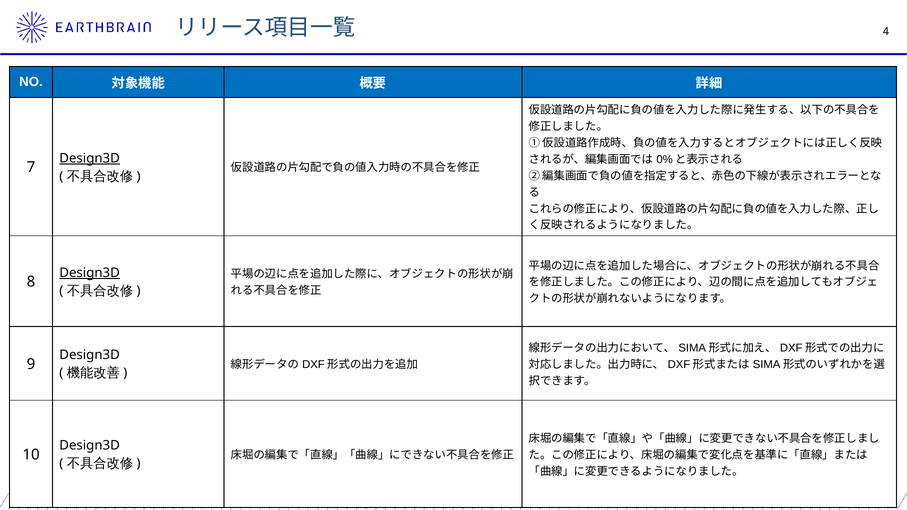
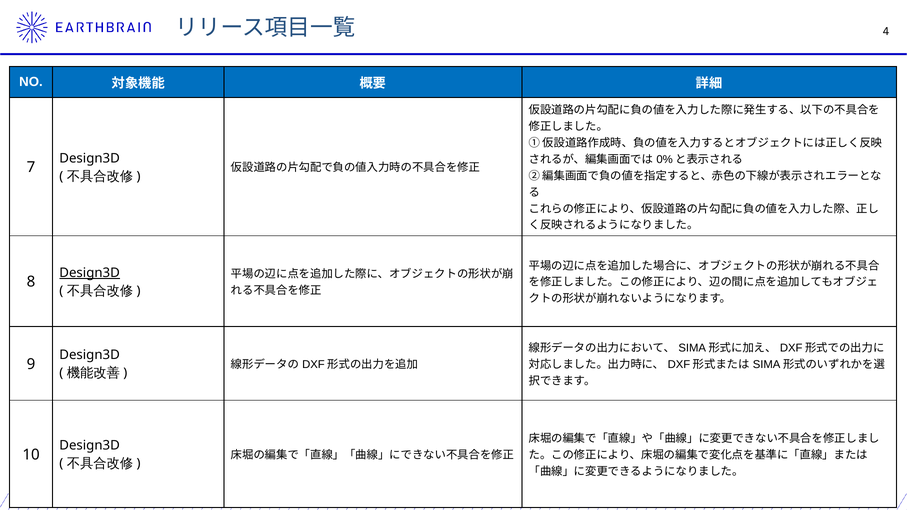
Design3D at (90, 158) underline: present -> none
